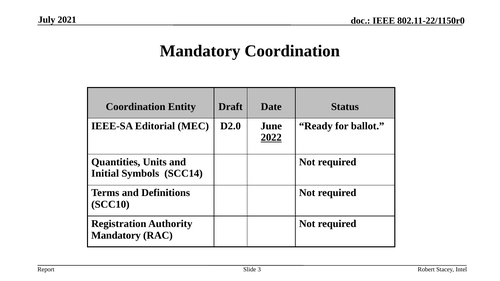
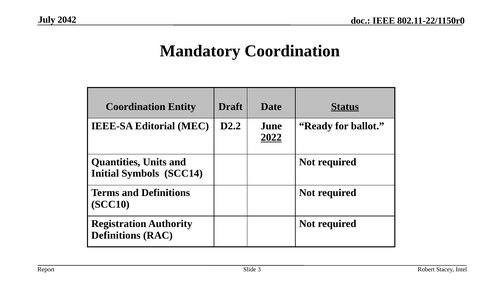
2021: 2021 -> 2042
Status underline: none -> present
D2.0: D2.0 -> D2.2
Mandatory at (116, 235): Mandatory -> Definitions
